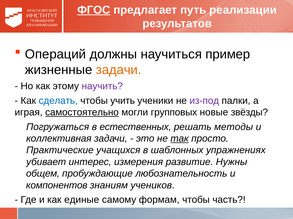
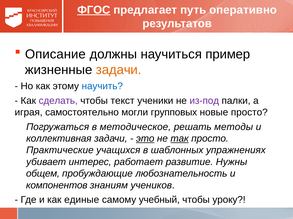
реализации: реализации -> оперативно
Операций: Операций -> Описание
научить colour: purple -> blue
сделать colour: blue -> purple
учить: учить -> текст
самостоятельно underline: present -> none
новые звёзды: звёзды -> просто
естественных: естественных -> методическое
это underline: none -> present
измерения: измерения -> работает
формам: формам -> учебный
часть: часть -> уроку
